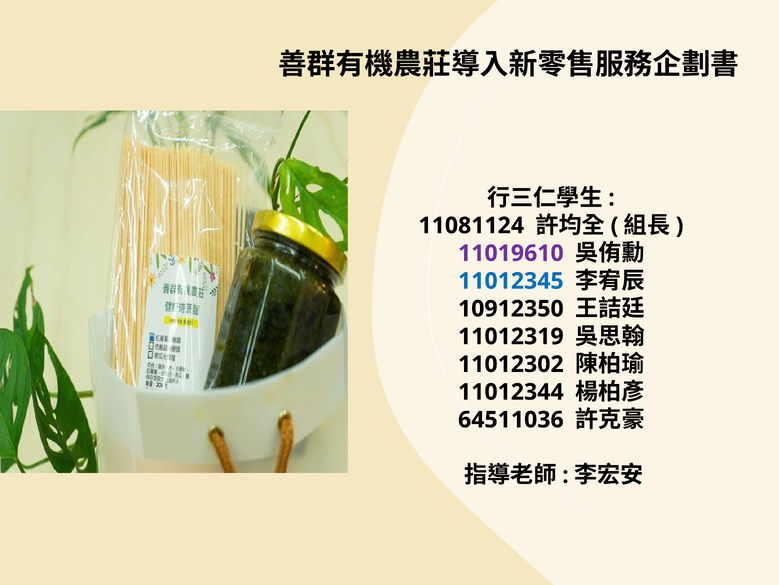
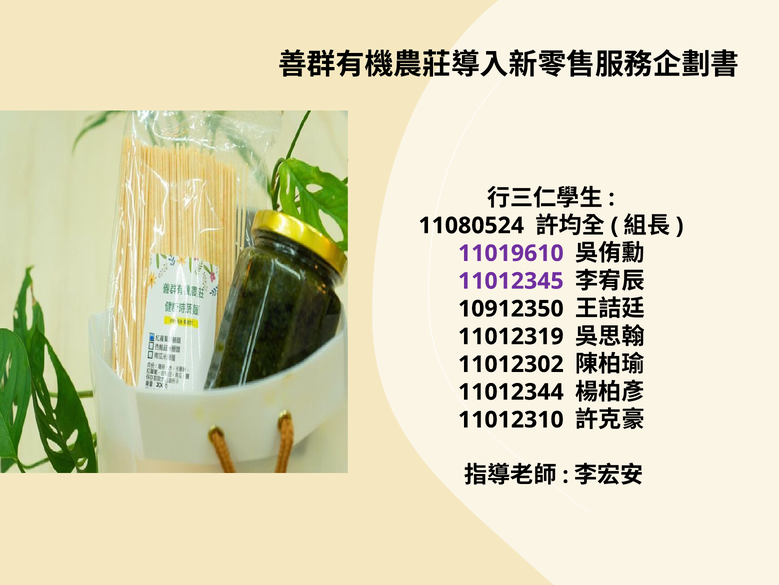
11081124: 11081124 -> 11080524
11012345 colour: blue -> purple
64511036: 64511036 -> 11012310
